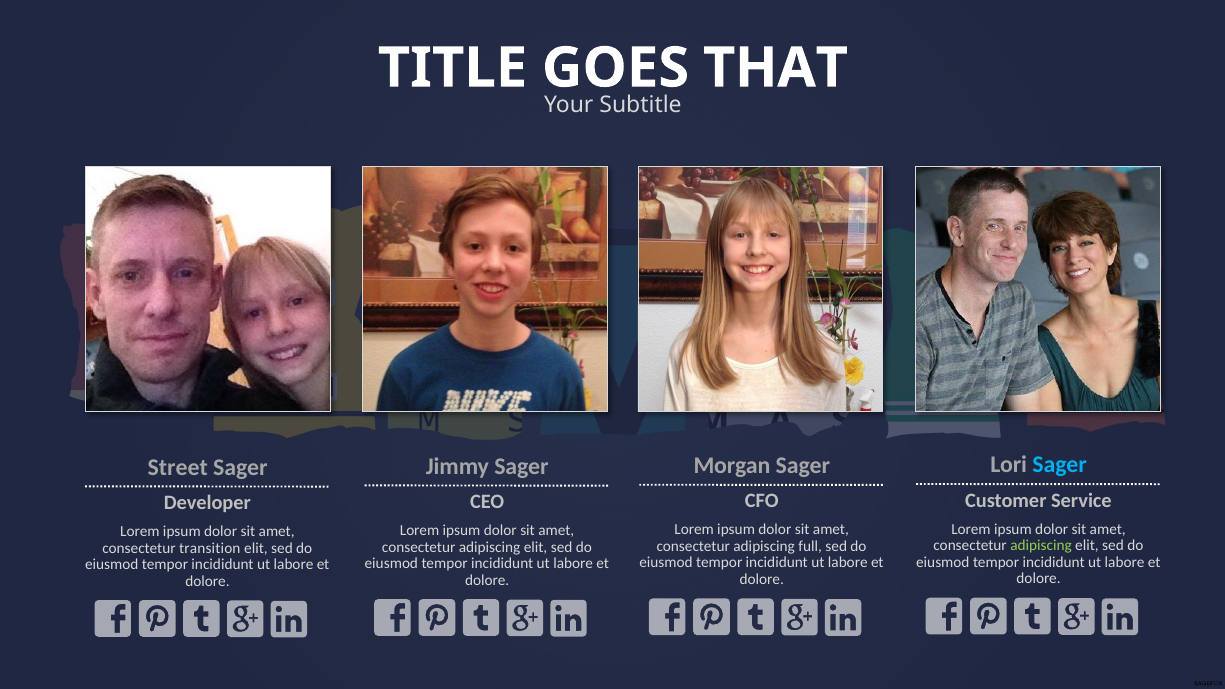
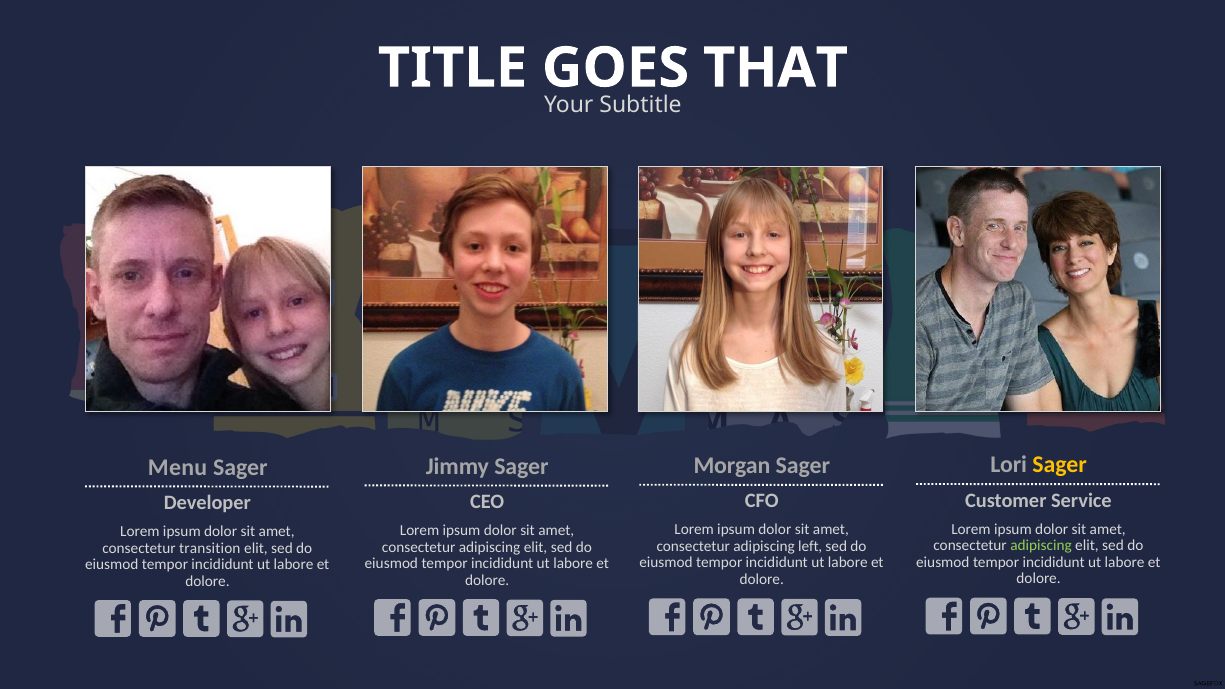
Sager at (1060, 465) colour: light blue -> yellow
Street: Street -> Menu
full: full -> left
